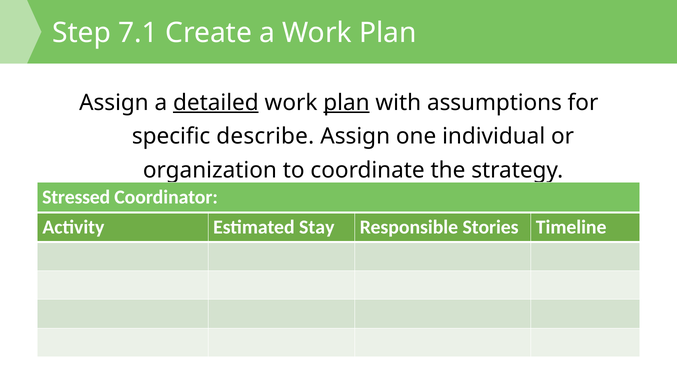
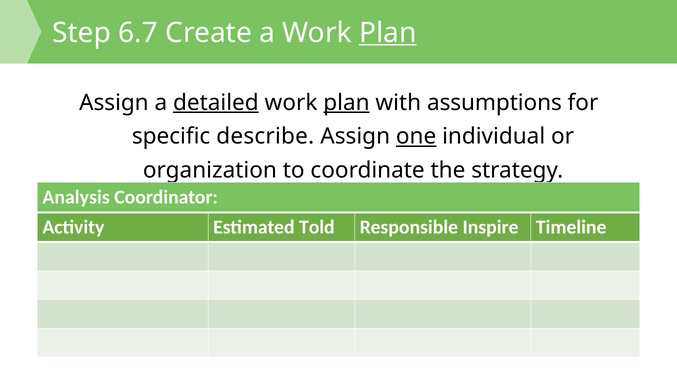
7.1: 7.1 -> 6.7
Plan at (388, 33) underline: none -> present
one underline: none -> present
Stressed: Stressed -> Analysis
Stay: Stay -> Told
Stories: Stories -> Inspire
